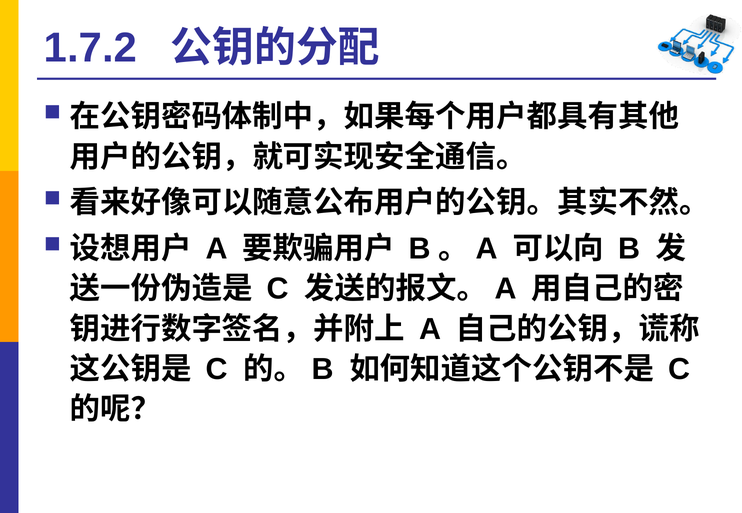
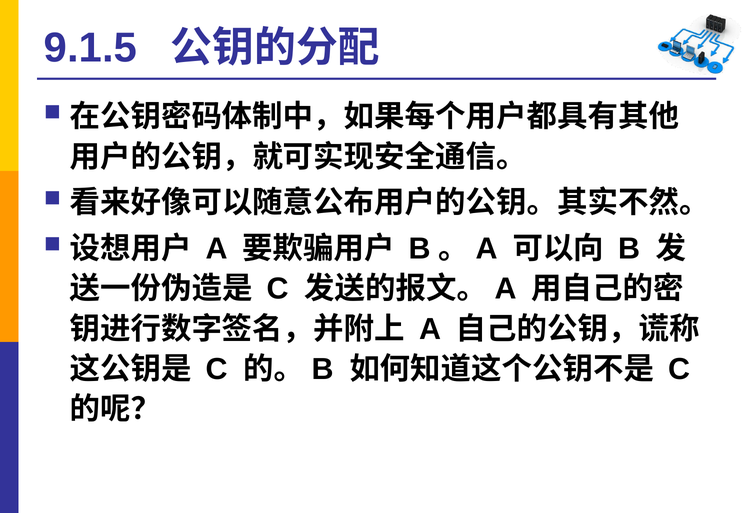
1.7.2: 1.7.2 -> 9.1.5
